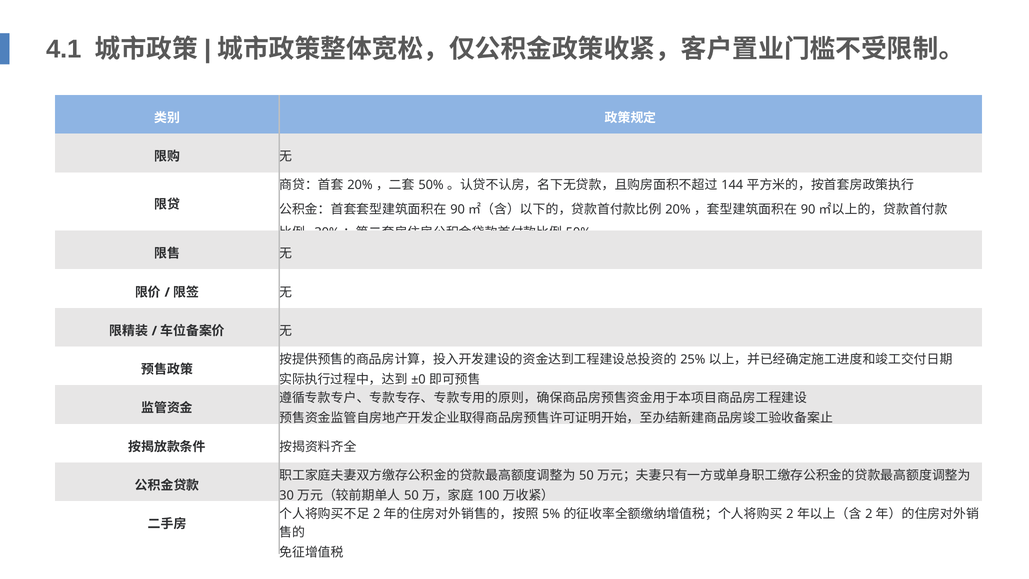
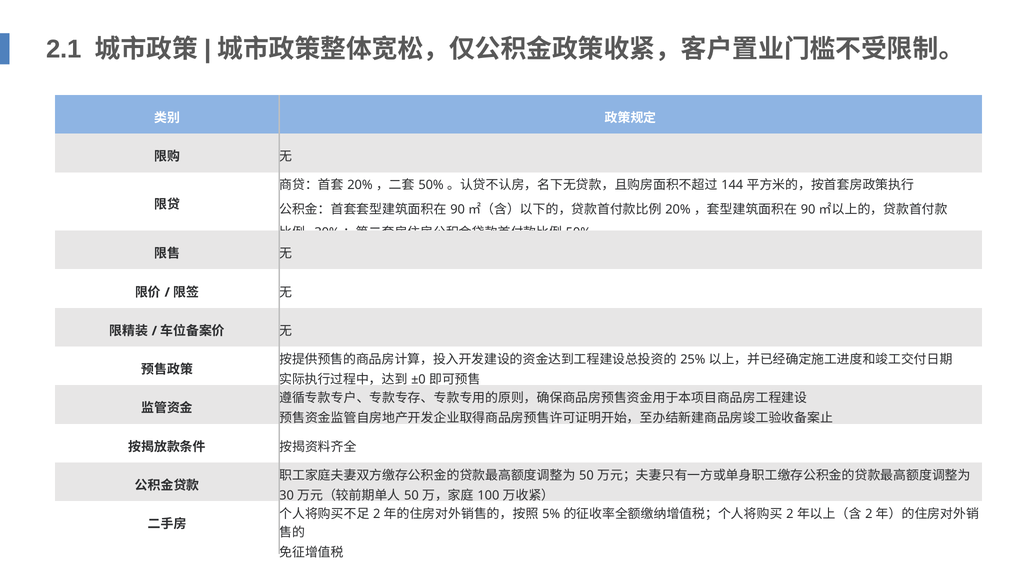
4.1: 4.1 -> 2.1
